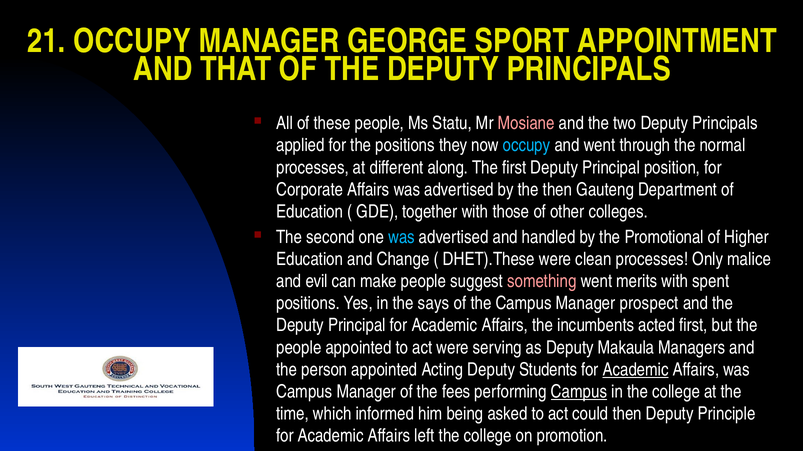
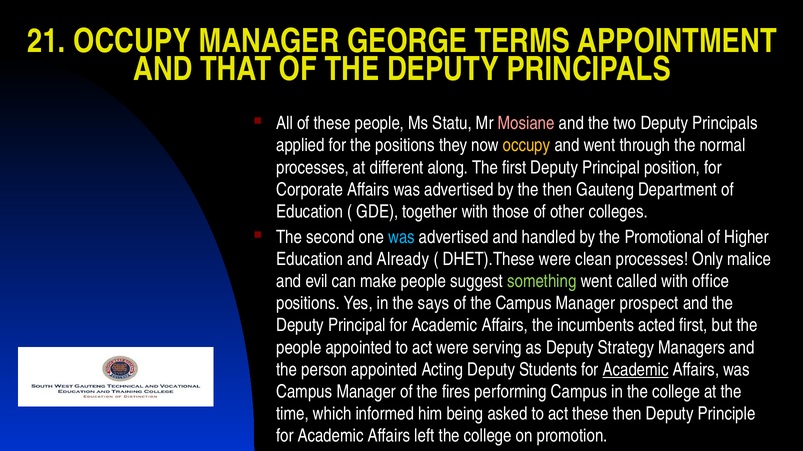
SPORT: SPORT -> TERMS
occupy at (527, 146) colour: light blue -> yellow
Change: Change -> Already
something colour: pink -> light green
merits: merits -> called
spent: spent -> office
Makaula: Makaula -> Strategy
fees: fees -> fires
Campus at (579, 392) underline: present -> none
act could: could -> these
